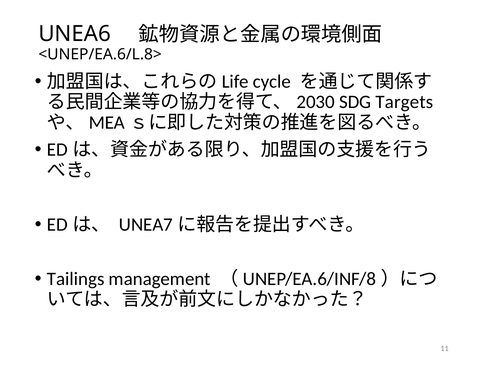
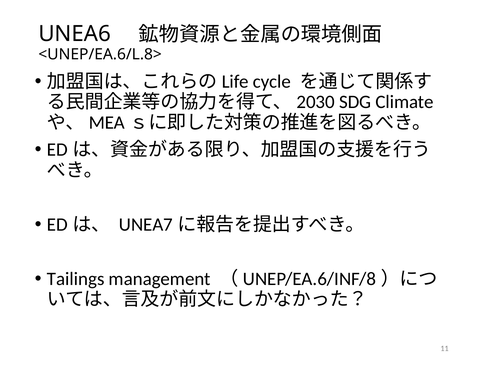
Targets: Targets -> Climate
